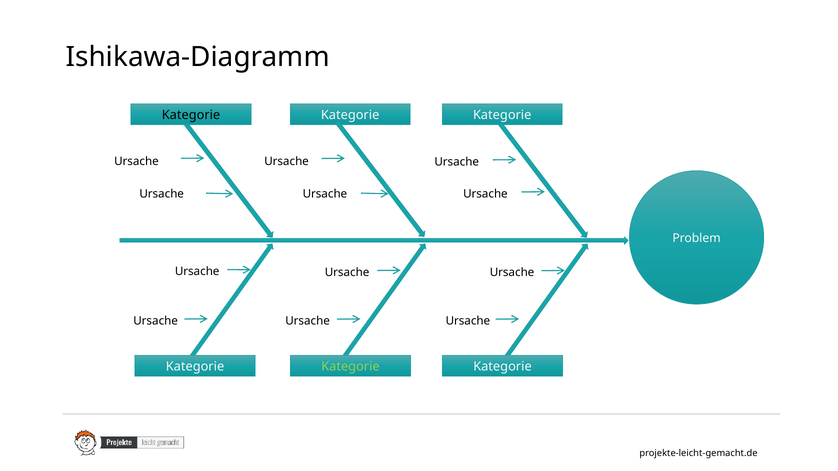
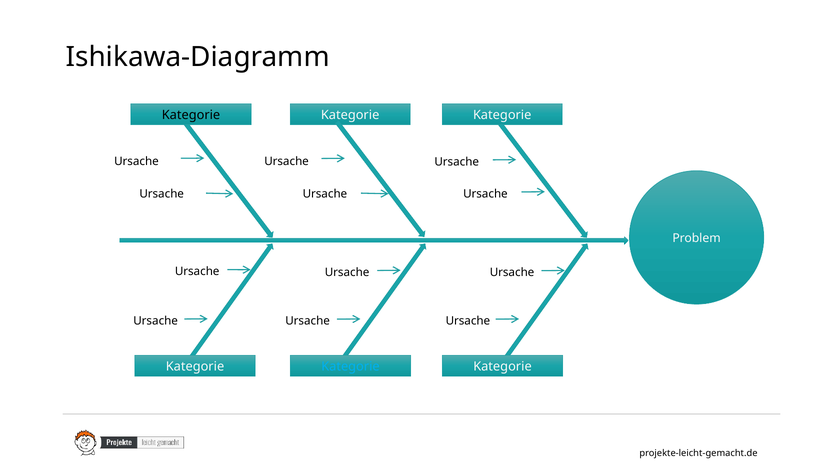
Kategorie at (350, 367) colour: light green -> light blue
